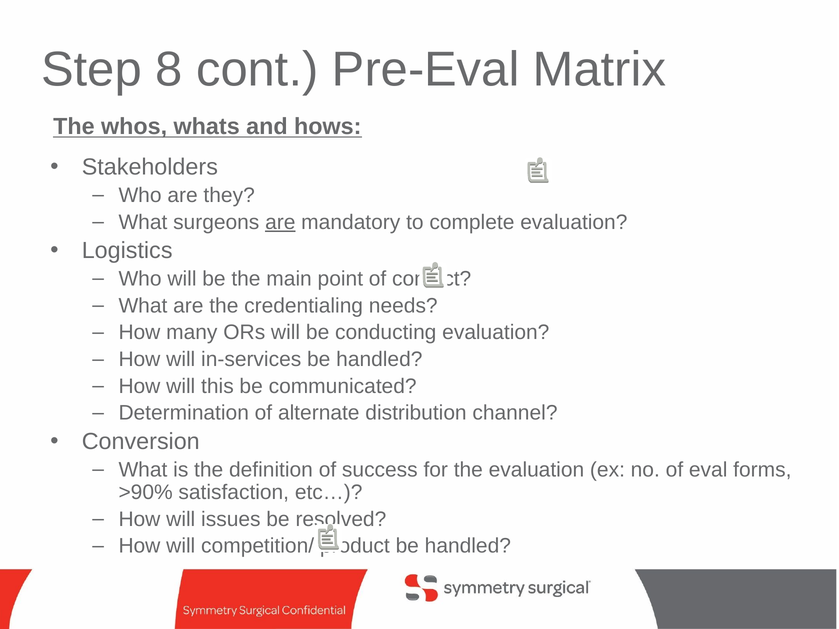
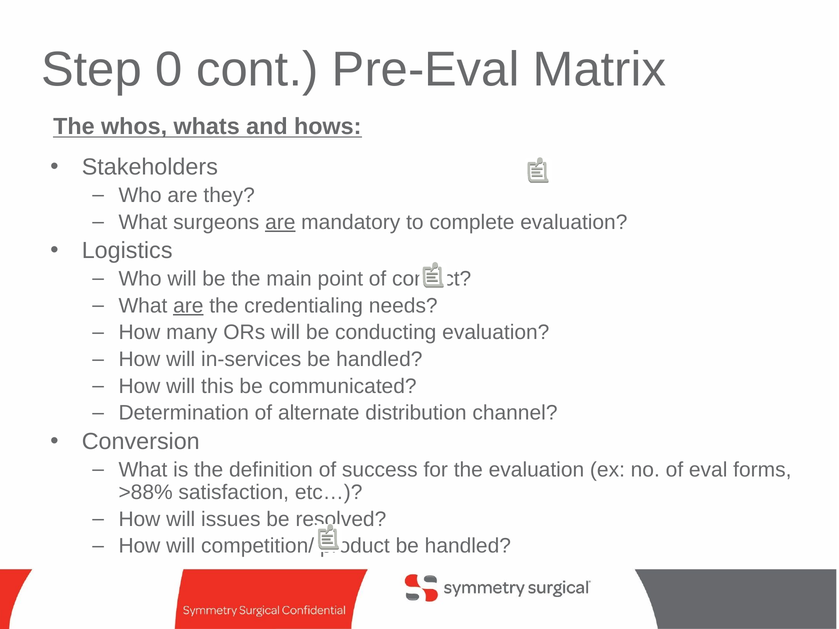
8: 8 -> 0
are at (188, 306) underline: none -> present
>90%: >90% -> >88%
